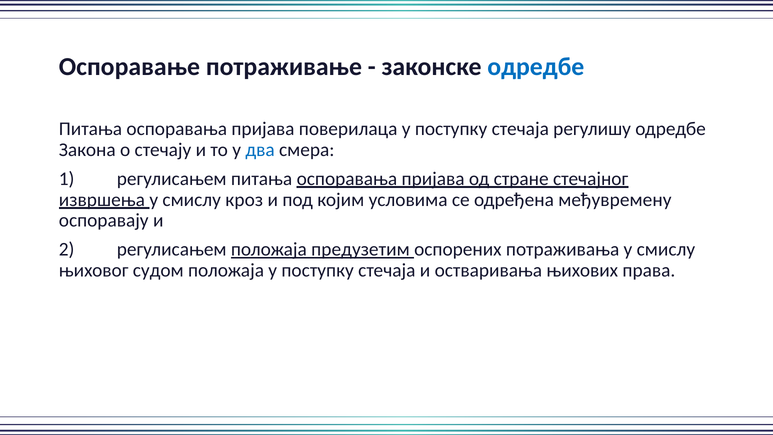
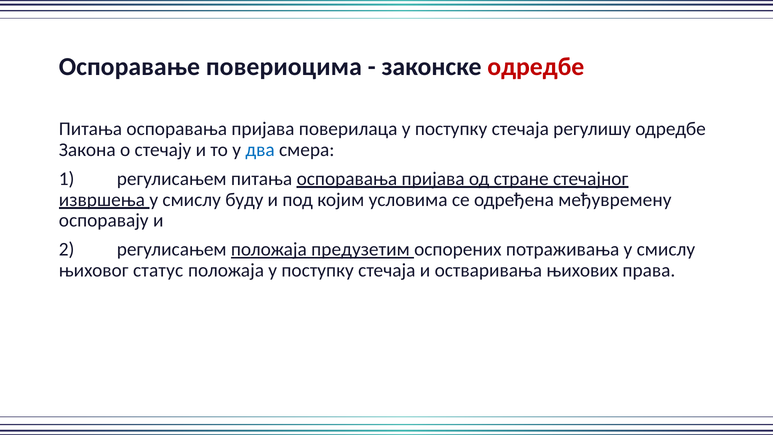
потраживање: потраживање -> повериоцима
одредбе at (536, 67) colour: blue -> red
кроз: кроз -> буду
судом: судом -> статус
